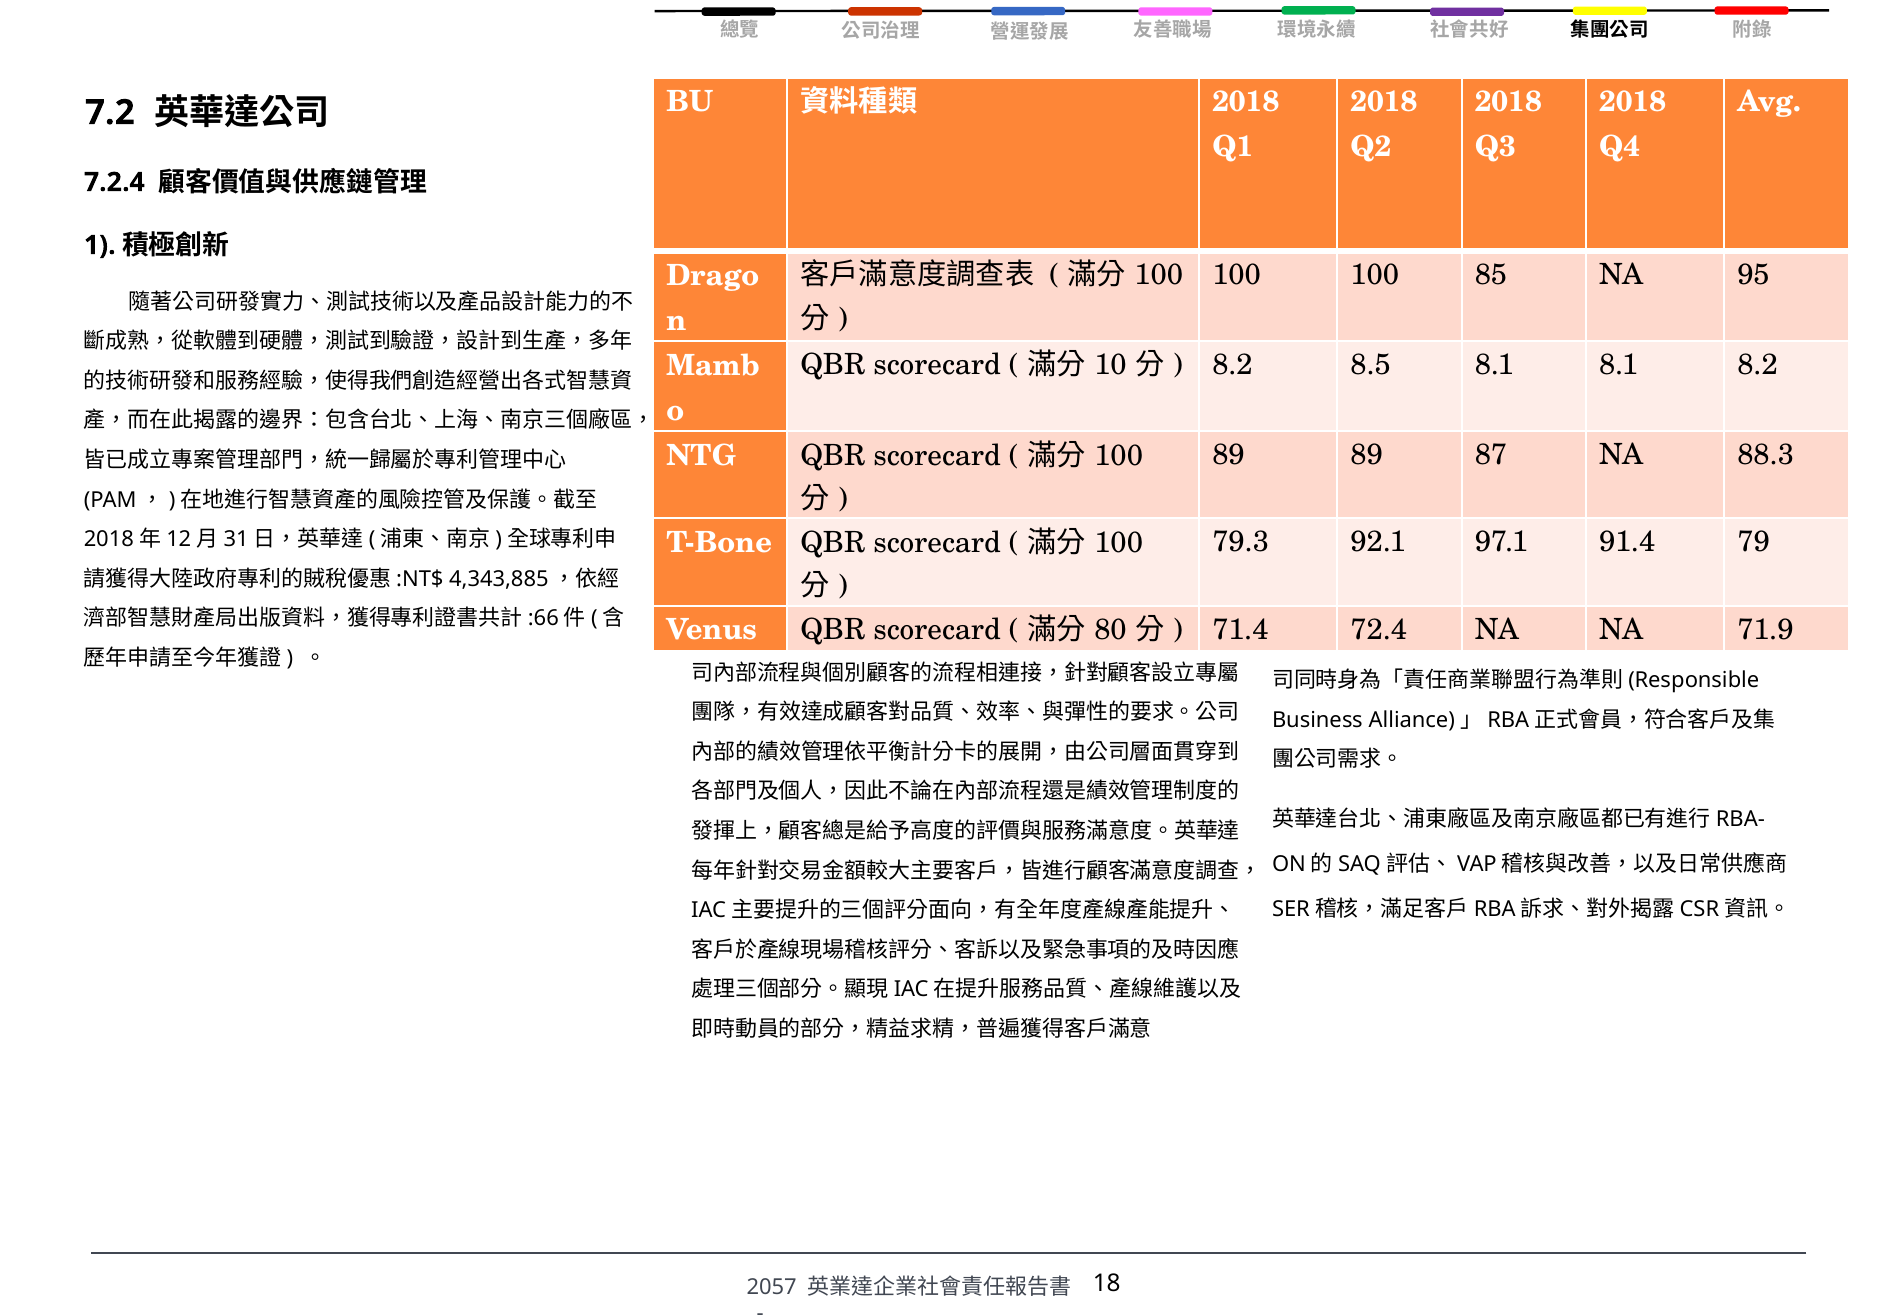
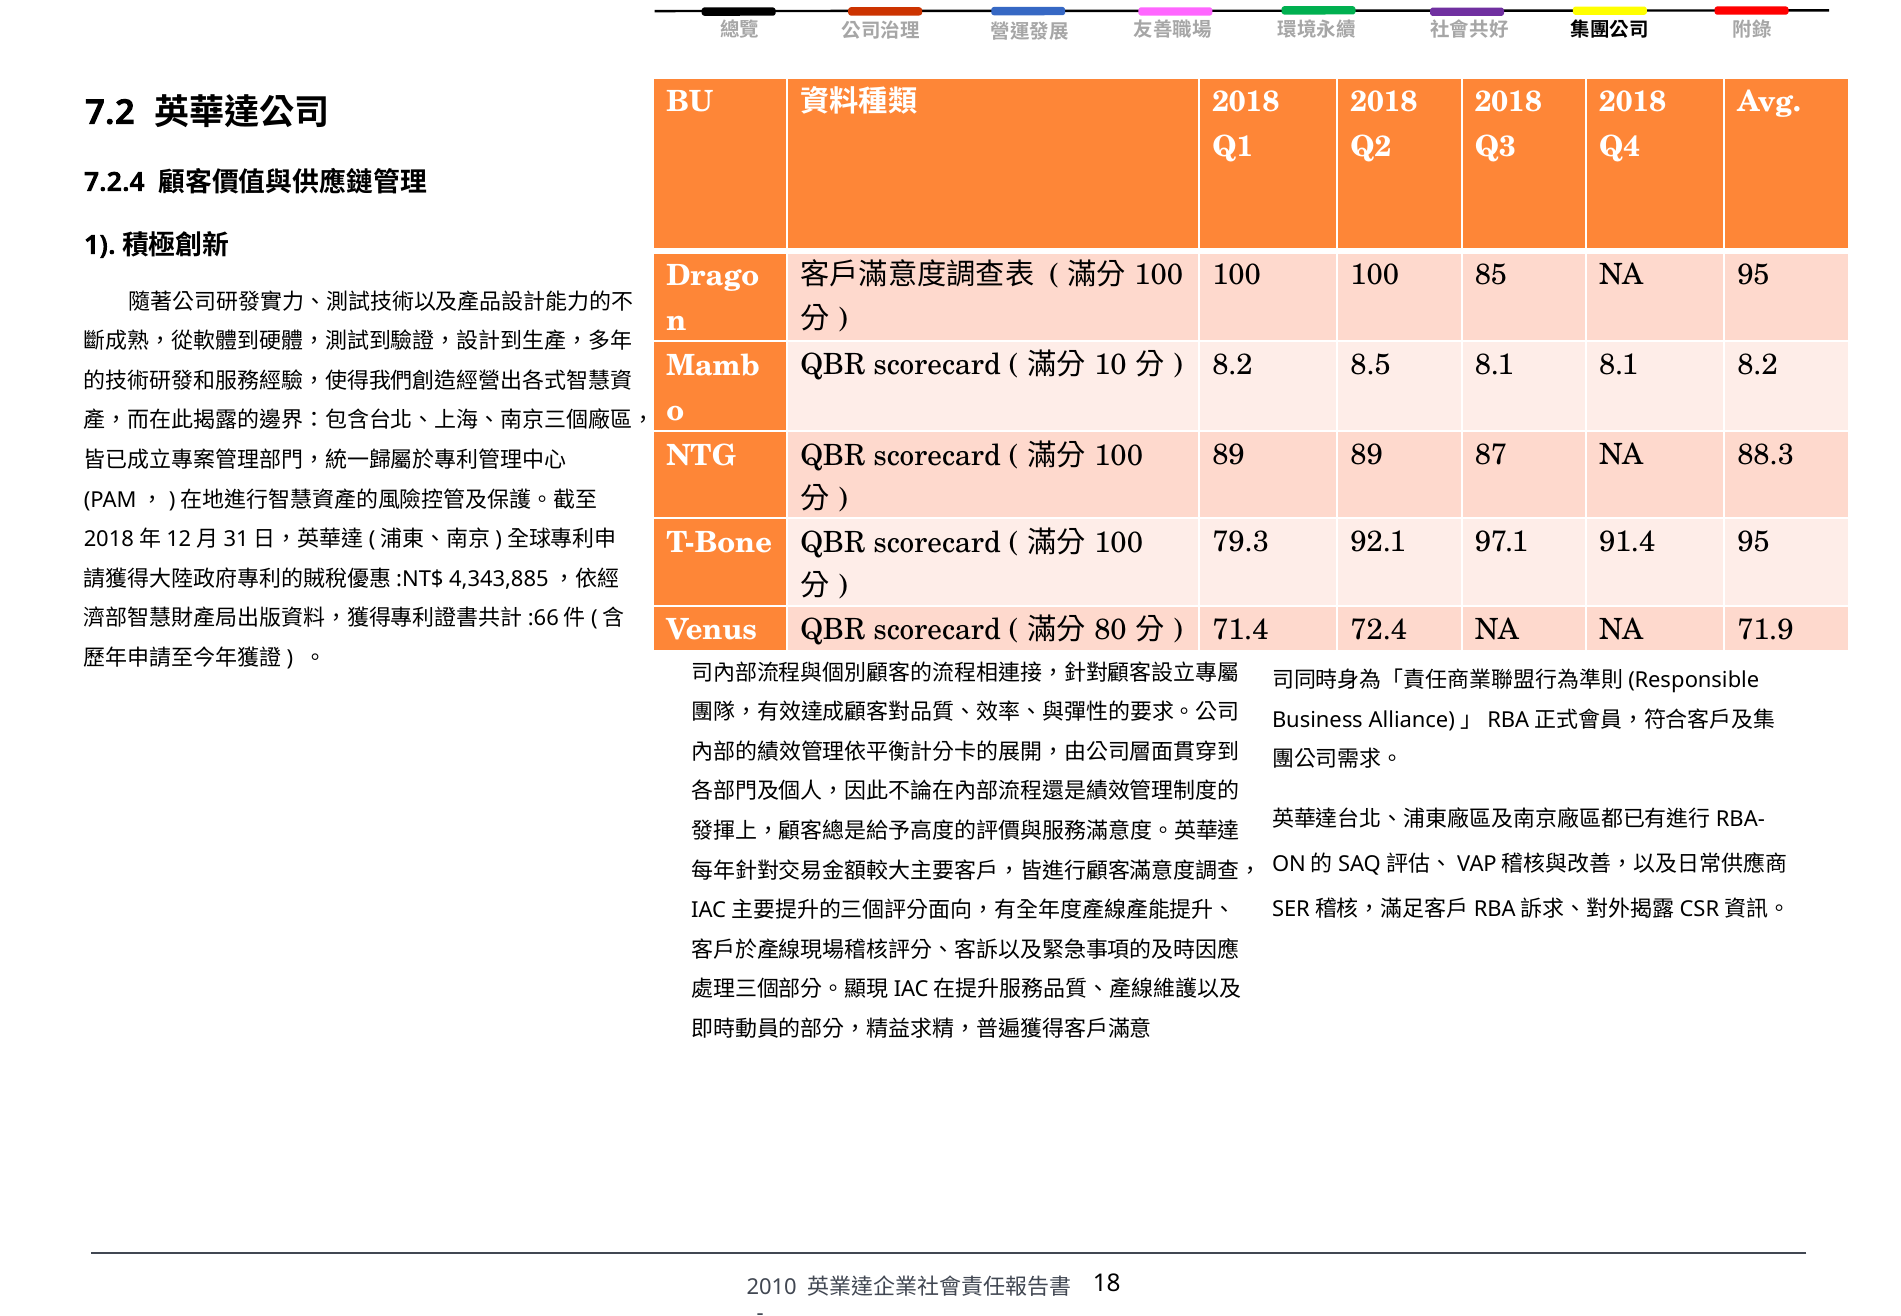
91.4 79: 79 -> 95
2057: 2057 -> 2010
